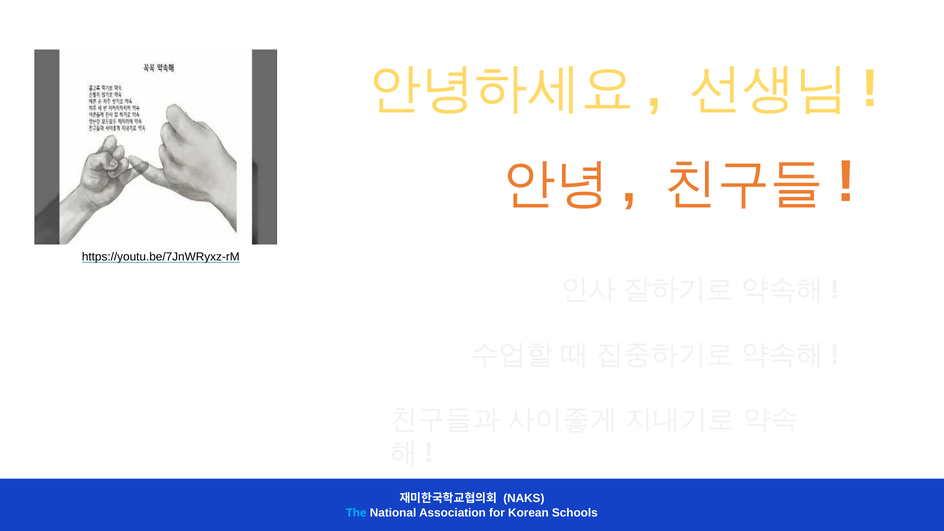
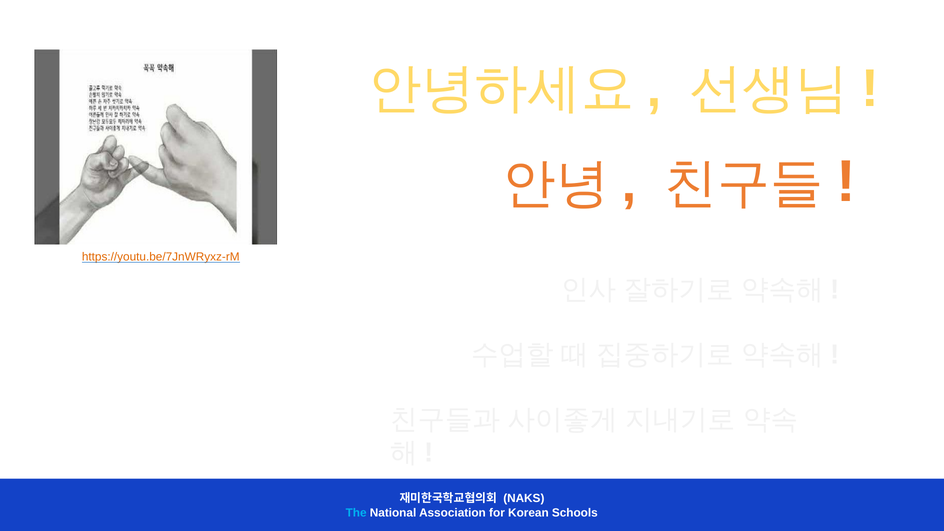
https://youtu.be/7JnWRyxz-rM colour: black -> orange
